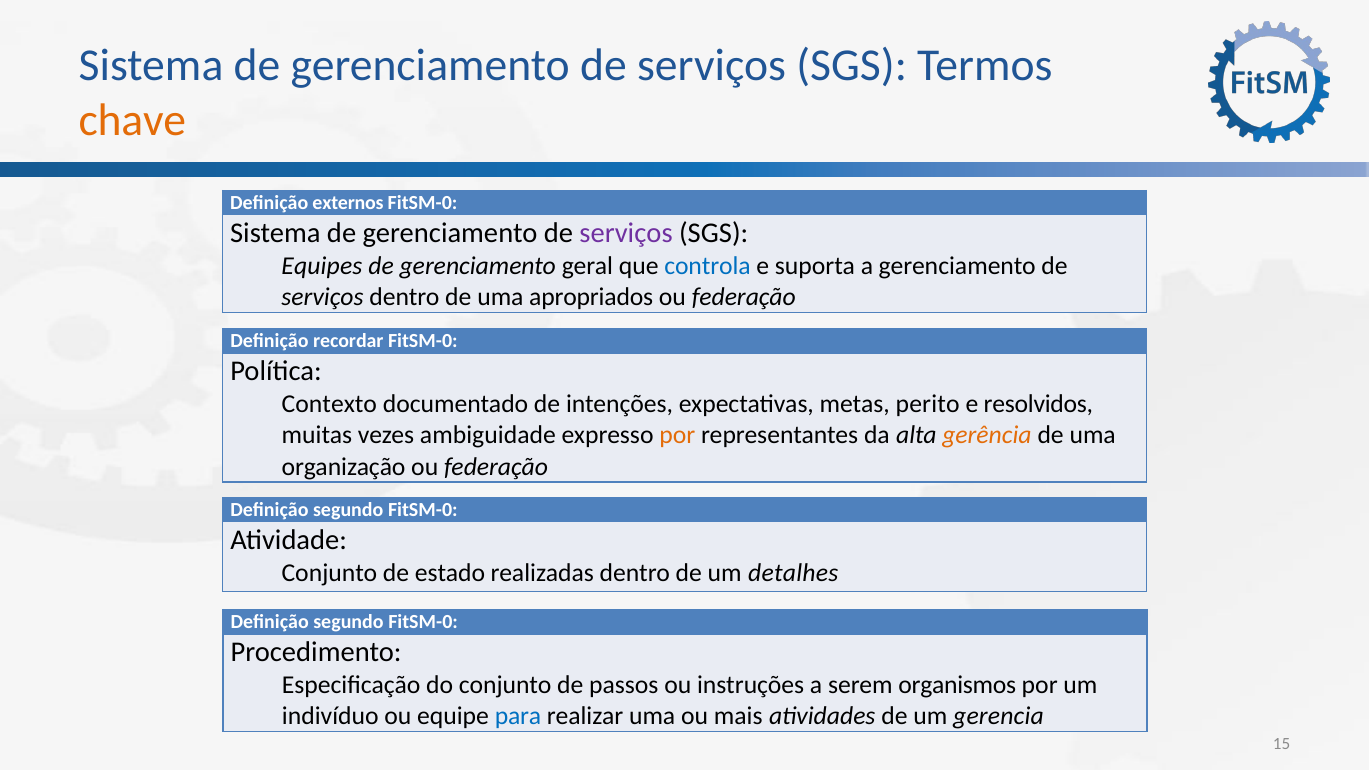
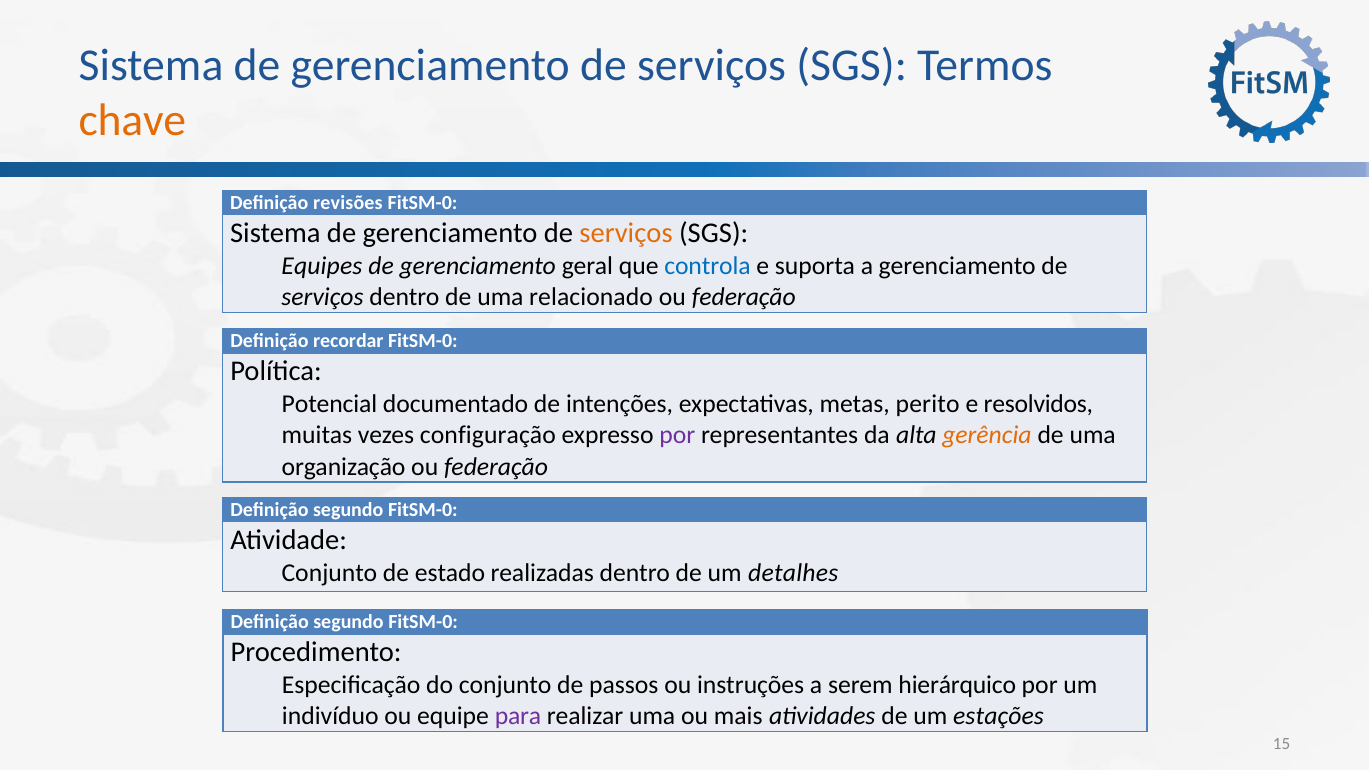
externos: externos -> revisões
serviços at (626, 233) colour: purple -> orange
apropriados: apropriados -> relacionado
Contexto: Contexto -> Potencial
ambiguidade: ambiguidade -> configuração
por at (677, 435) colour: orange -> purple
organismos: organismos -> hierárquico
para colour: blue -> purple
gerencia: gerencia -> estações
